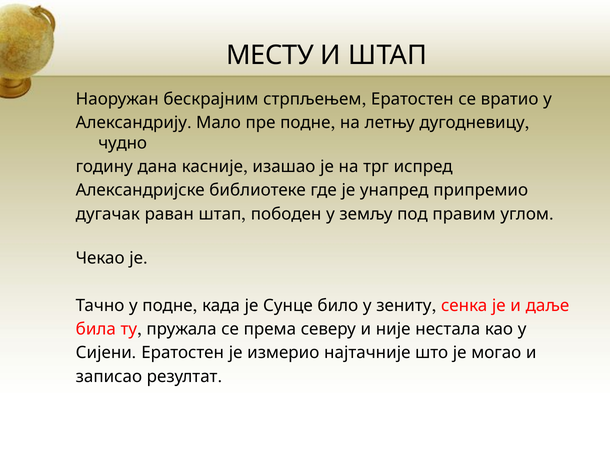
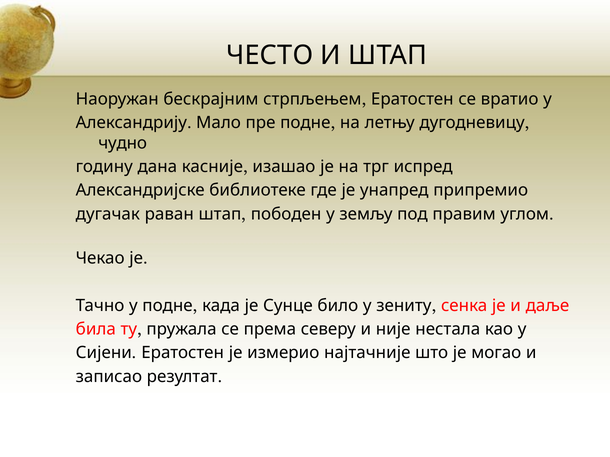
МЕСТУ: МЕСТУ -> ЧЕСТО
